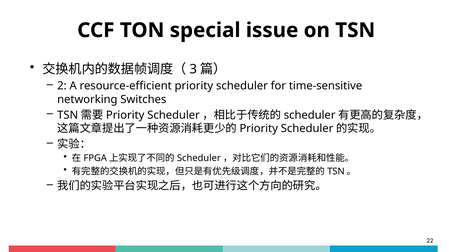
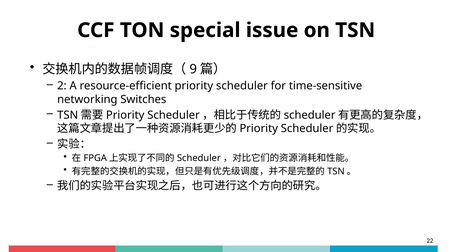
3: 3 -> 9
